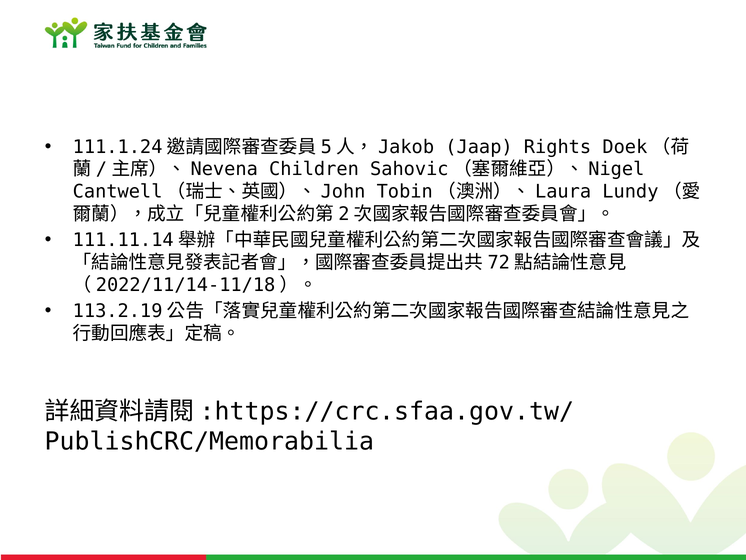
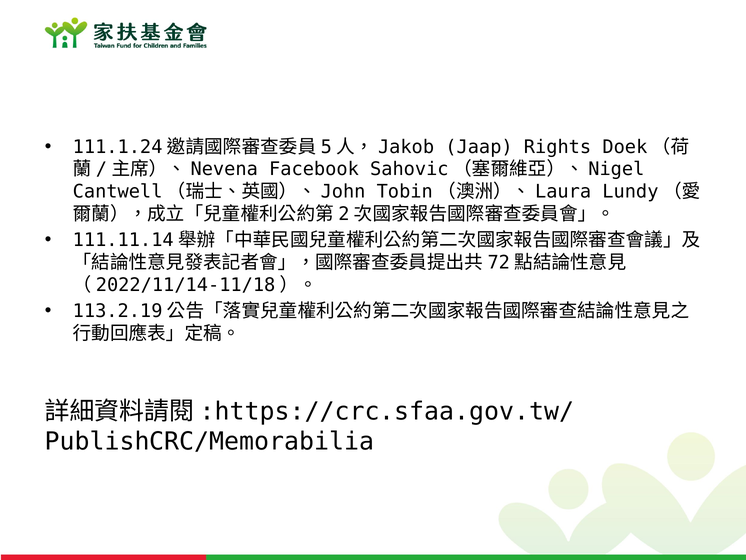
Children: Children -> Facebook
